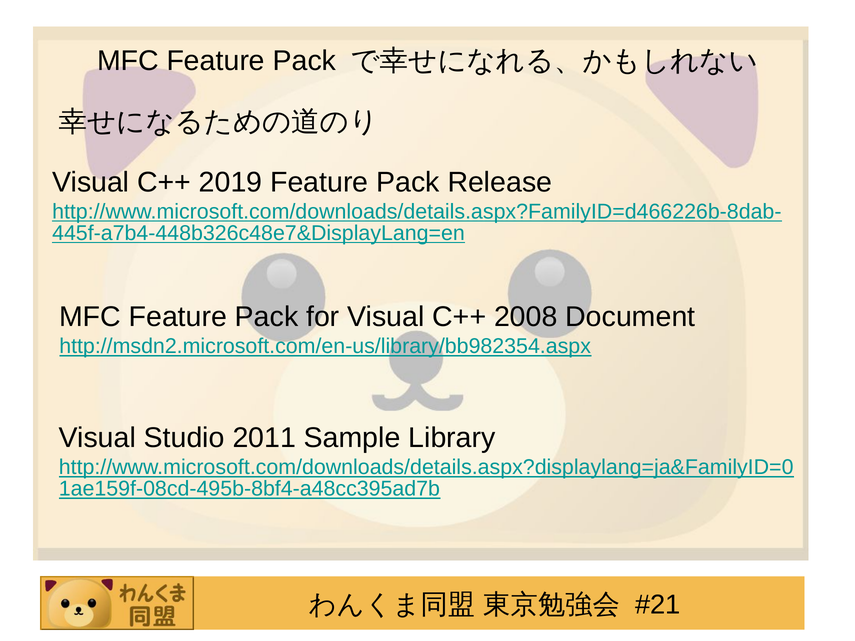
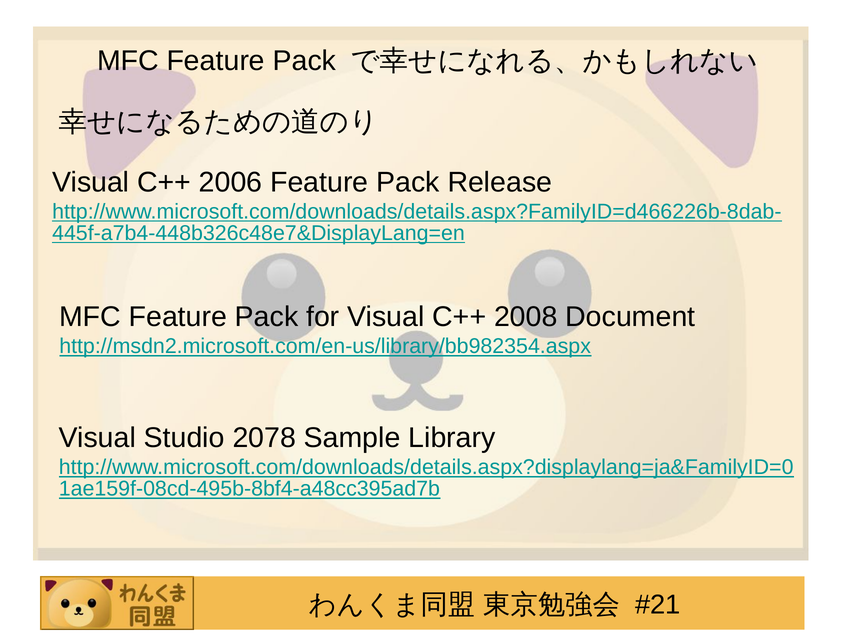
2019: 2019 -> 2006
2011: 2011 -> 2078
